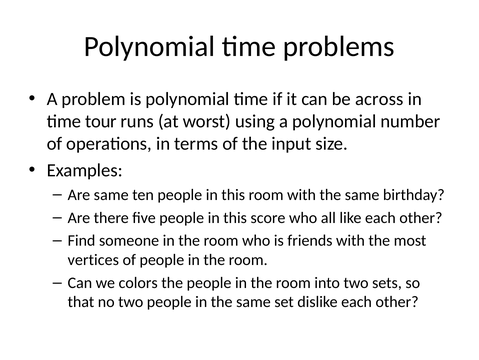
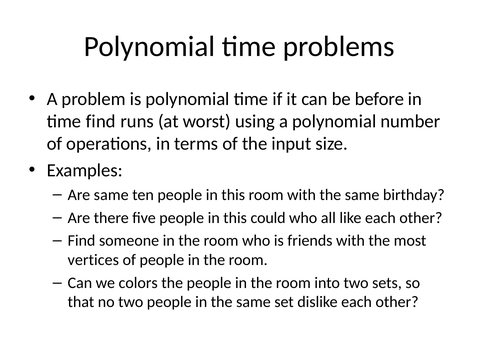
across: across -> before
time tour: tour -> find
score: score -> could
